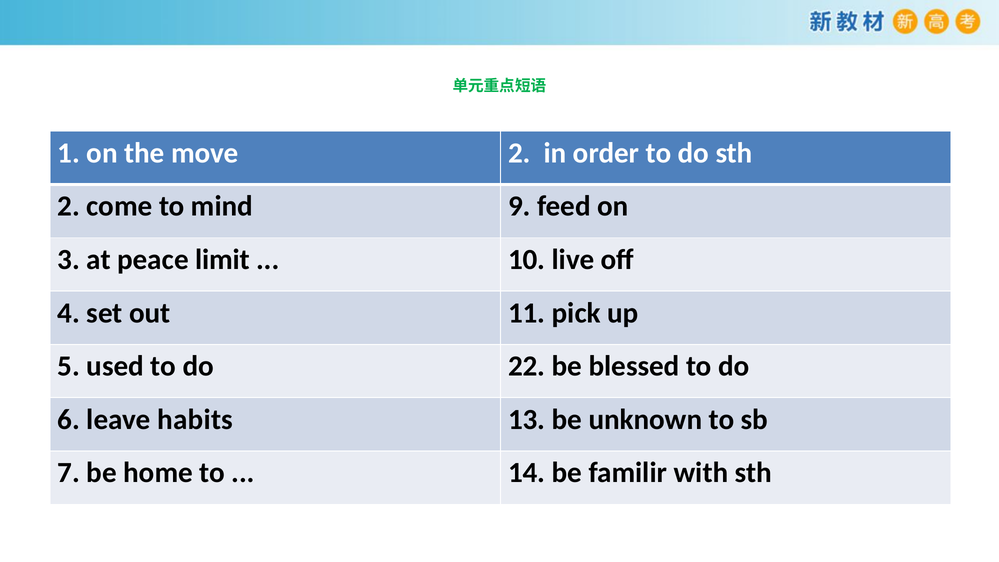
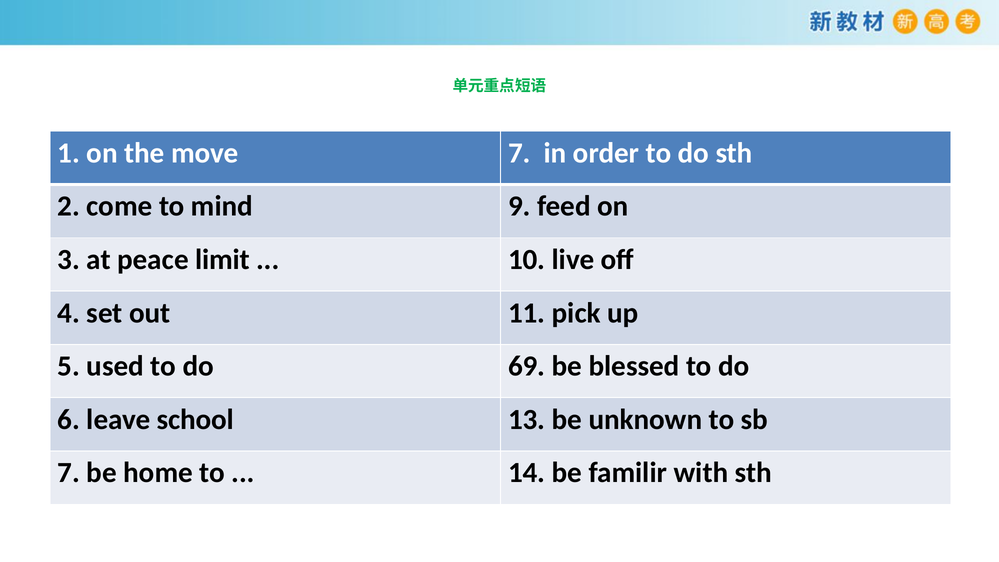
move 2: 2 -> 7
22: 22 -> 69
habits: habits -> school
